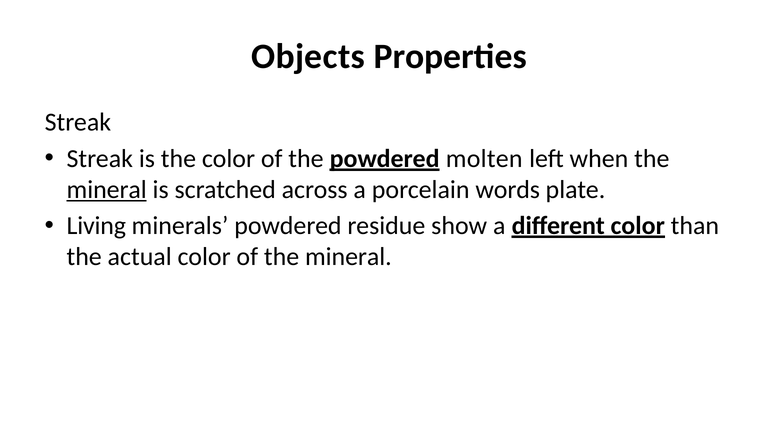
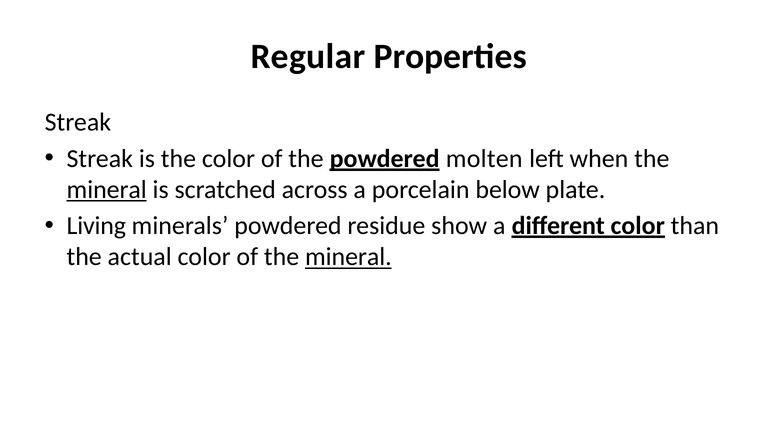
Objects: Objects -> Regular
words: words -> below
mineral at (348, 257) underline: none -> present
